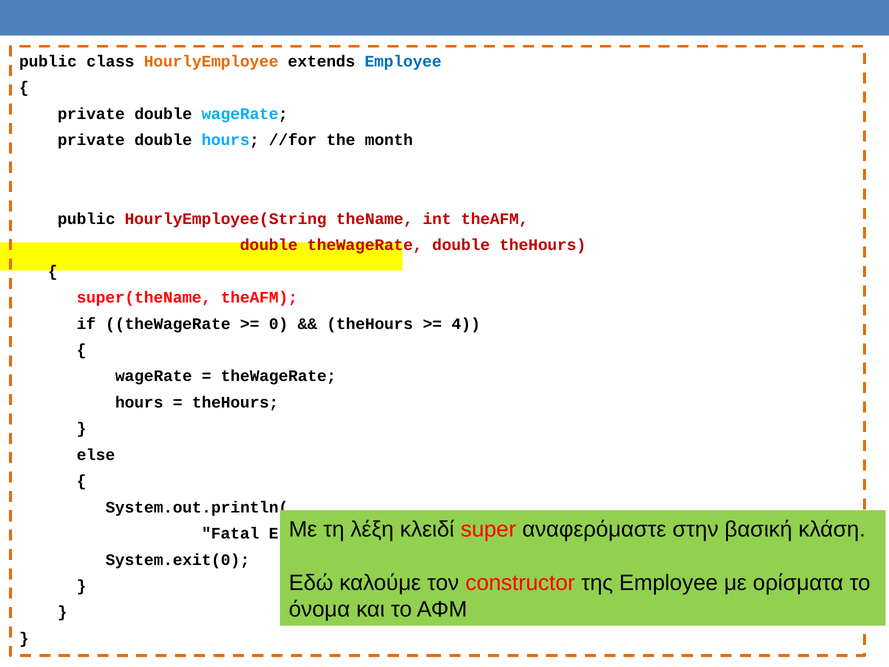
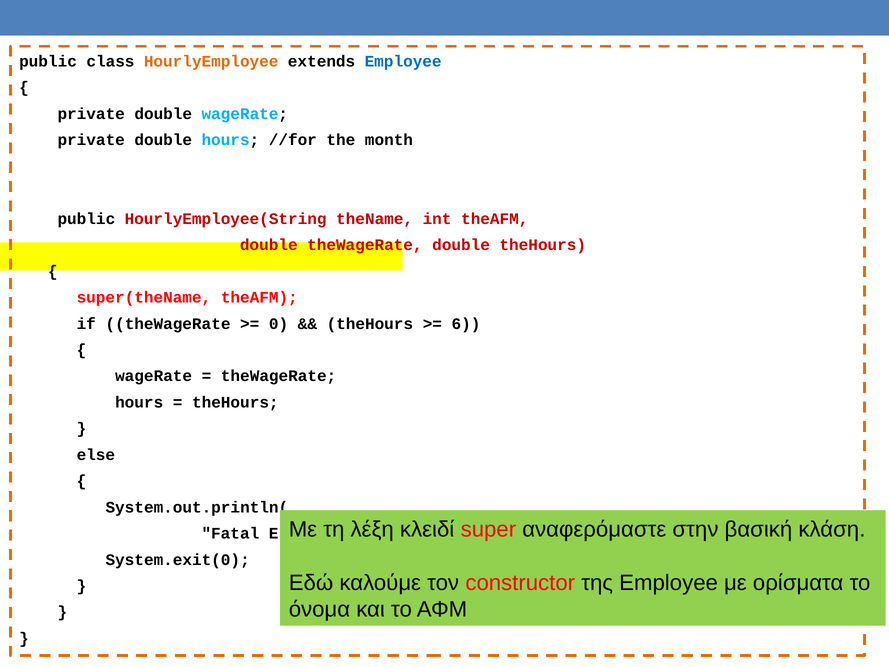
4: 4 -> 6
